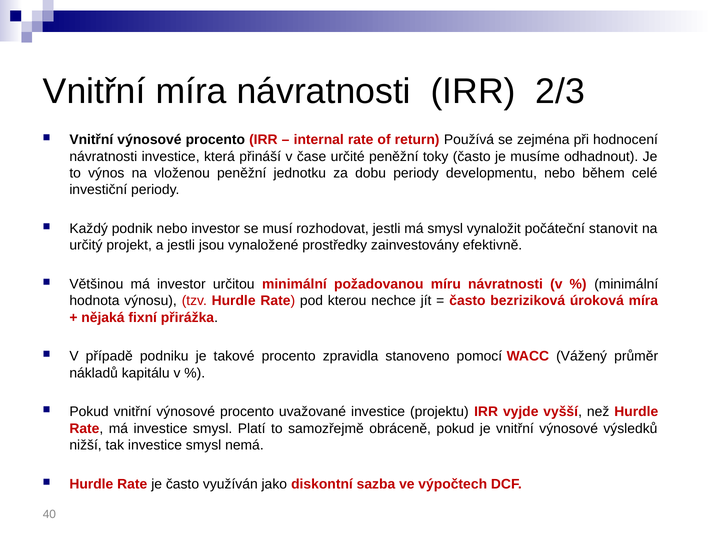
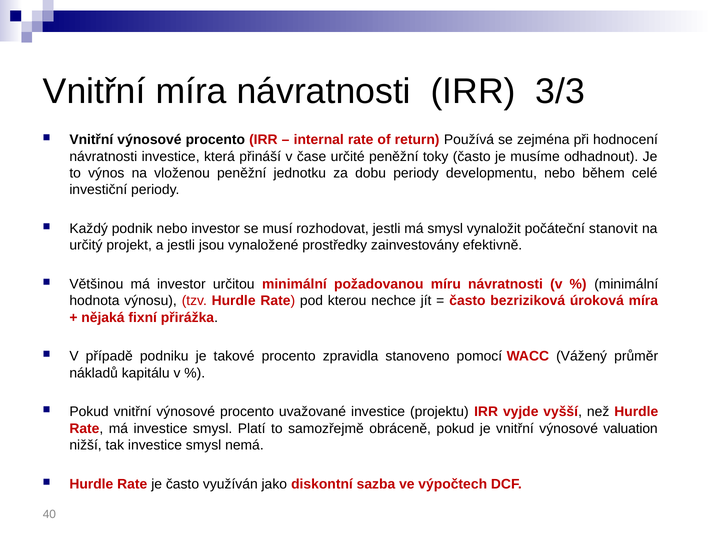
2/3: 2/3 -> 3/3
výsledků: výsledků -> valuation
